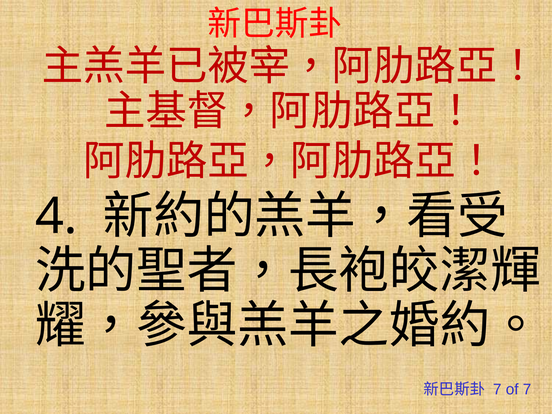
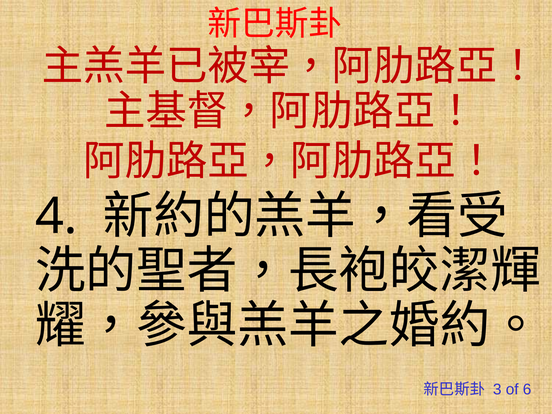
7 at (497, 390): 7 -> 3
of 7: 7 -> 6
